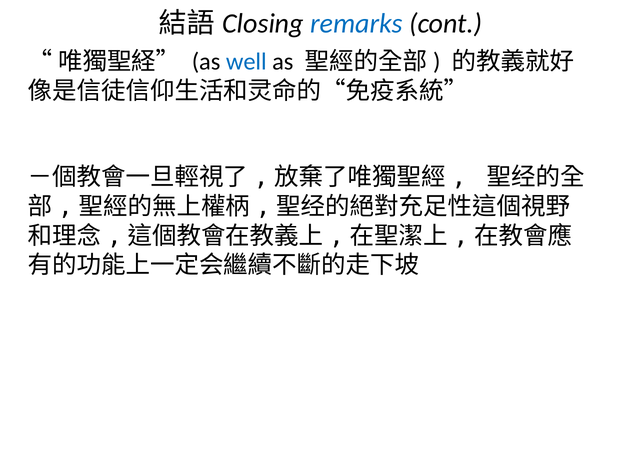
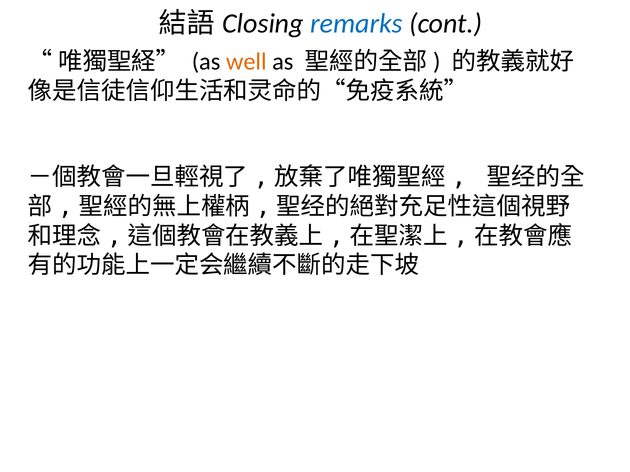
well colour: blue -> orange
